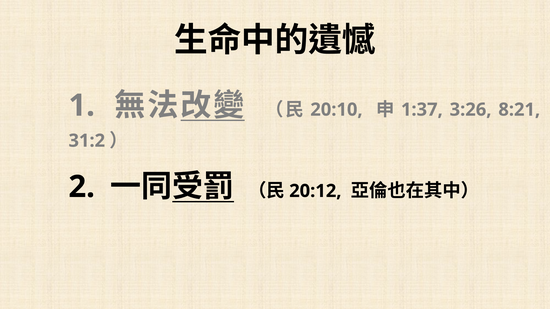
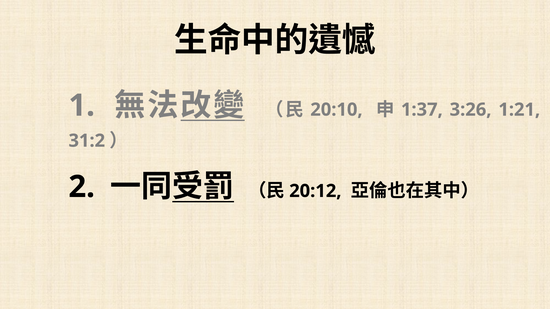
8:21: 8:21 -> 1:21
